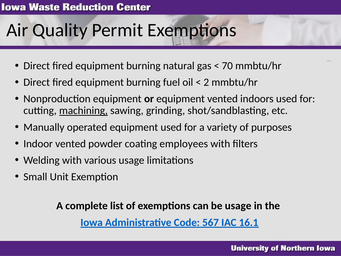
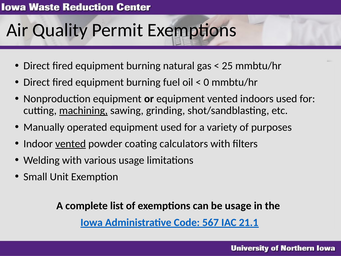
70: 70 -> 25
2: 2 -> 0
vented at (71, 144) underline: none -> present
employees: employees -> calculators
16.1: 16.1 -> 21.1
